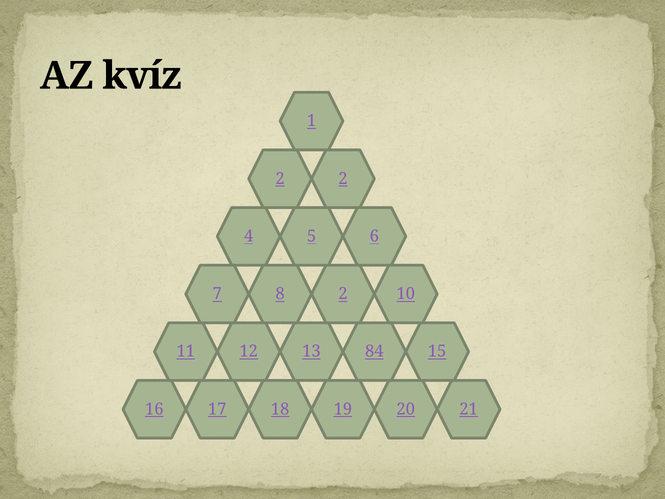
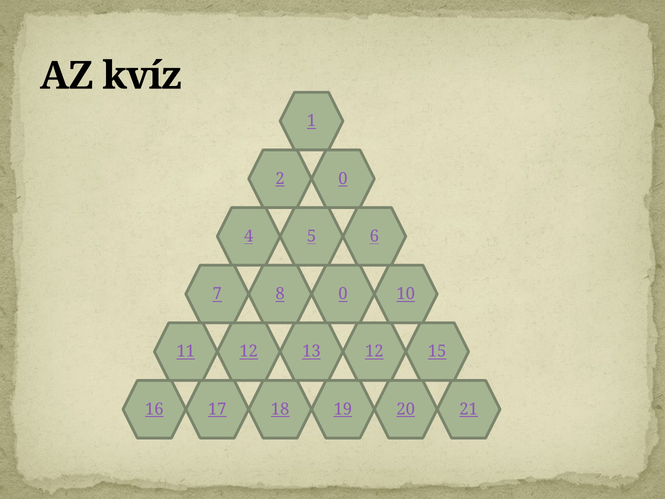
2 2: 2 -> 0
8 2: 2 -> 0
13 84: 84 -> 12
